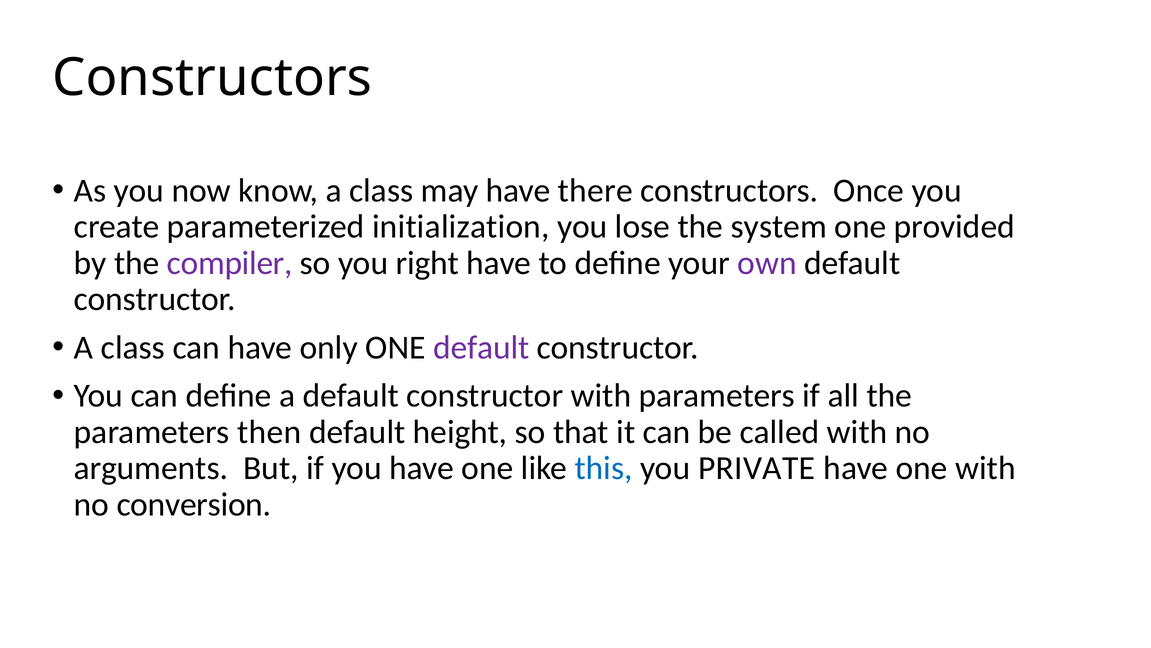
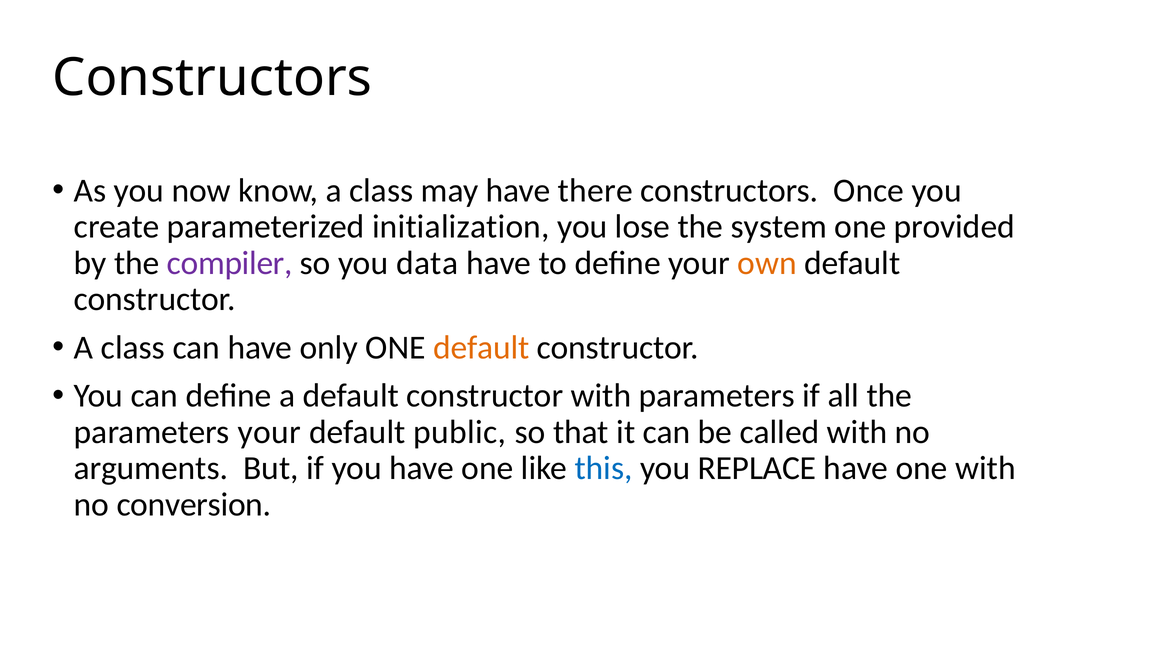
right: right -> data
own colour: purple -> orange
default at (481, 347) colour: purple -> orange
parameters then: then -> your
height: height -> public
PRIVATE: PRIVATE -> REPLACE
